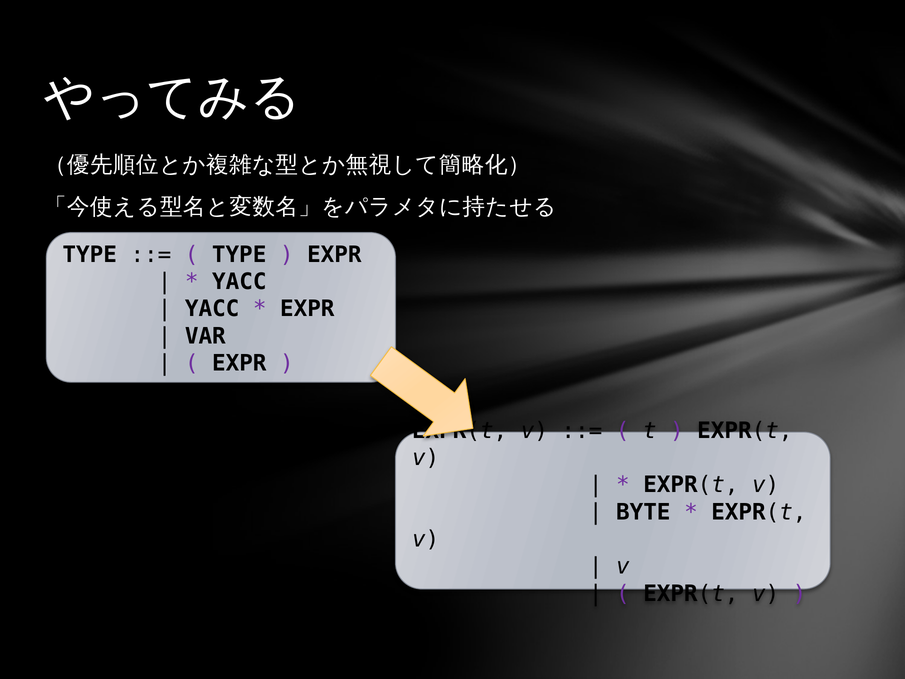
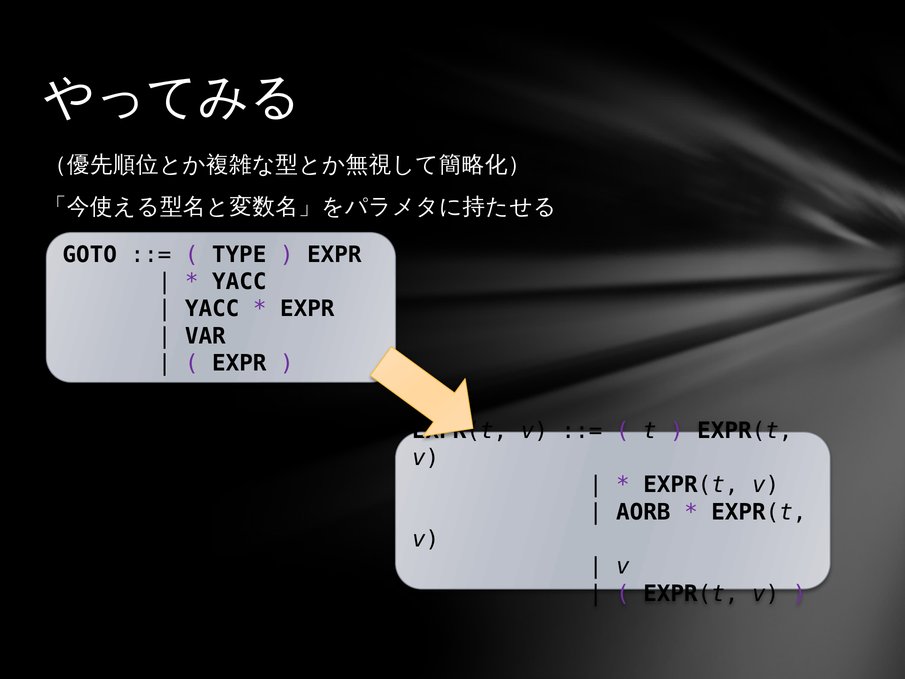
TYPE at (90, 255): TYPE -> GOTO
BYTE: BYTE -> AORB
